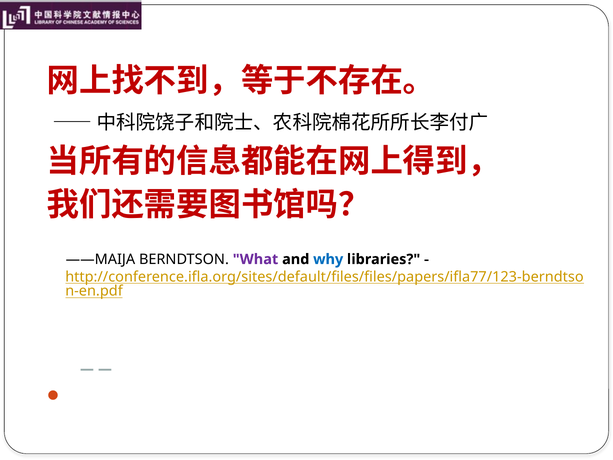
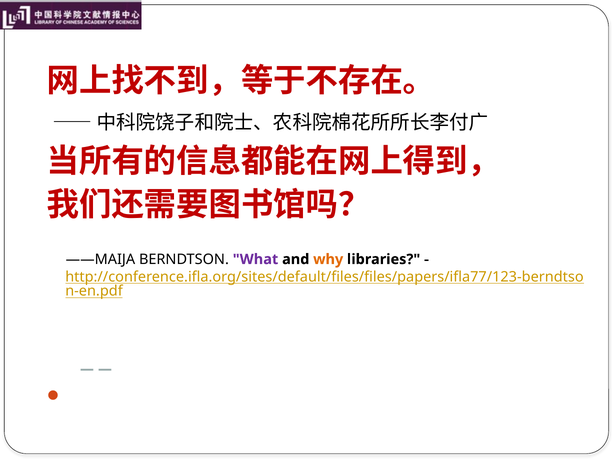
why colour: blue -> orange
